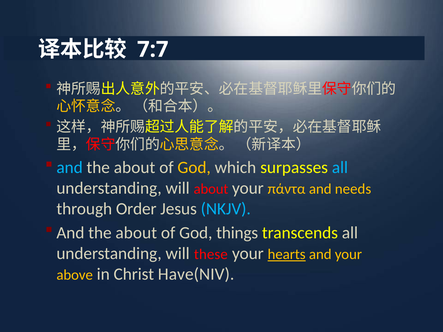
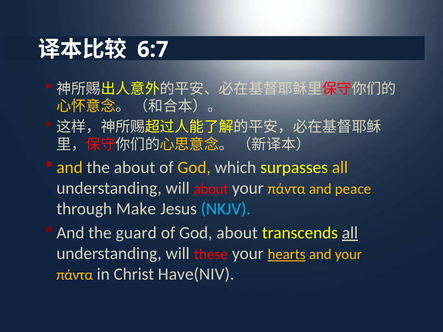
7:7: 7:7 -> 6:7
and at (70, 168) colour: light blue -> yellow
all at (340, 168) colour: light blue -> yellow
needs: needs -> peace
Order: Order -> Make
about at (136, 233): about -> guard
God things: things -> about
all at (350, 233) underline: none -> present
above at (75, 275): above -> πάντα
